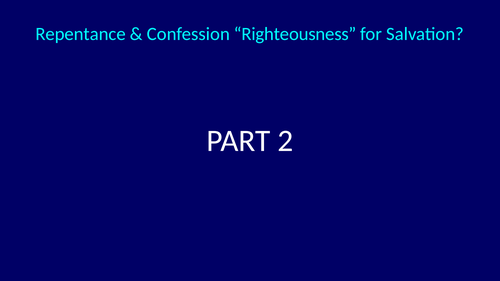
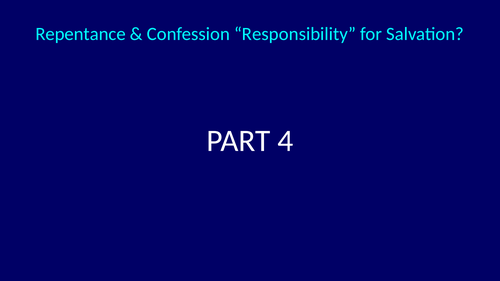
Righteousness: Righteousness -> Responsibility
2: 2 -> 4
